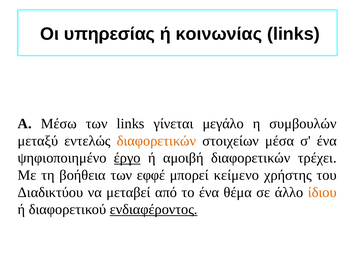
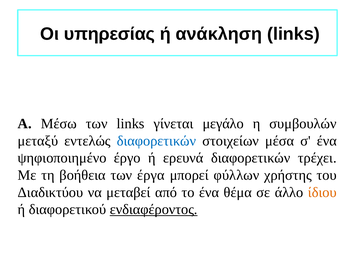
κοινωνίας: κοινωνίας -> ανάκληση
διαφορετικών at (156, 141) colour: orange -> blue
έργο underline: present -> none
αμοιβή: αμοιβή -> ερευνά
εφφέ: εφφέ -> έργα
κείμενο: κείμενο -> φύλλων
